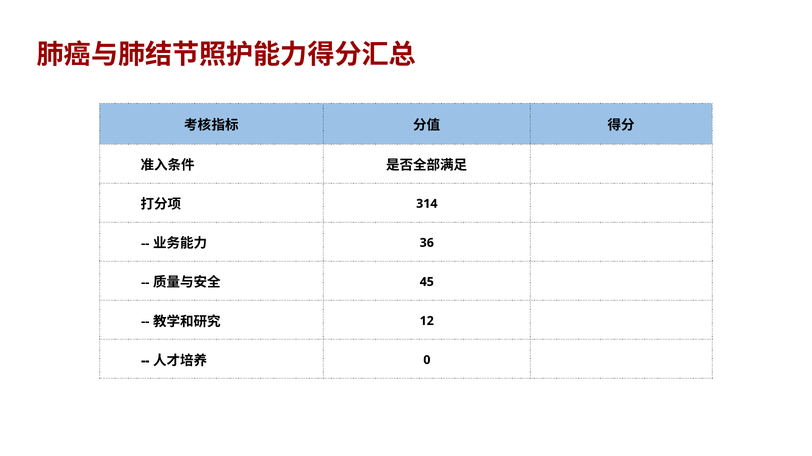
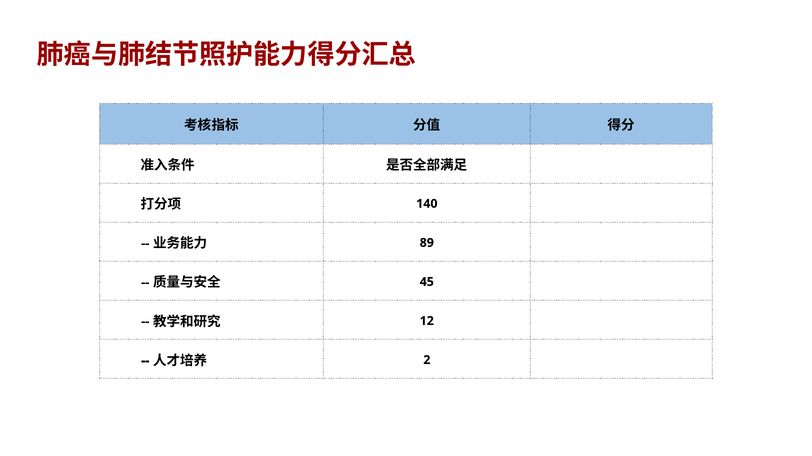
314: 314 -> 140
36: 36 -> 89
0: 0 -> 2
